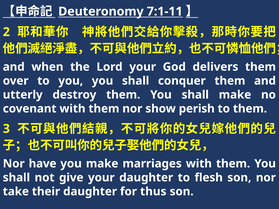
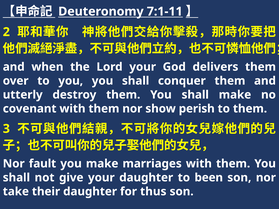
have: have -> fault
flesh: flesh -> been
